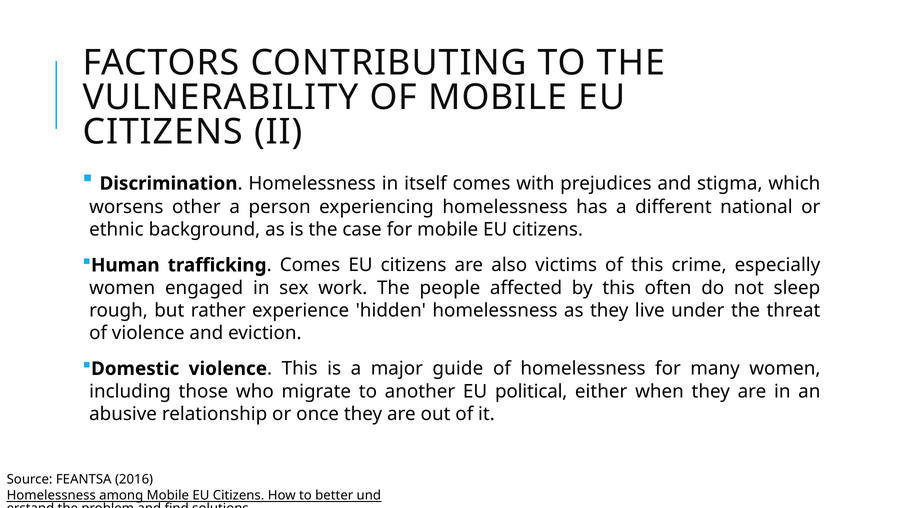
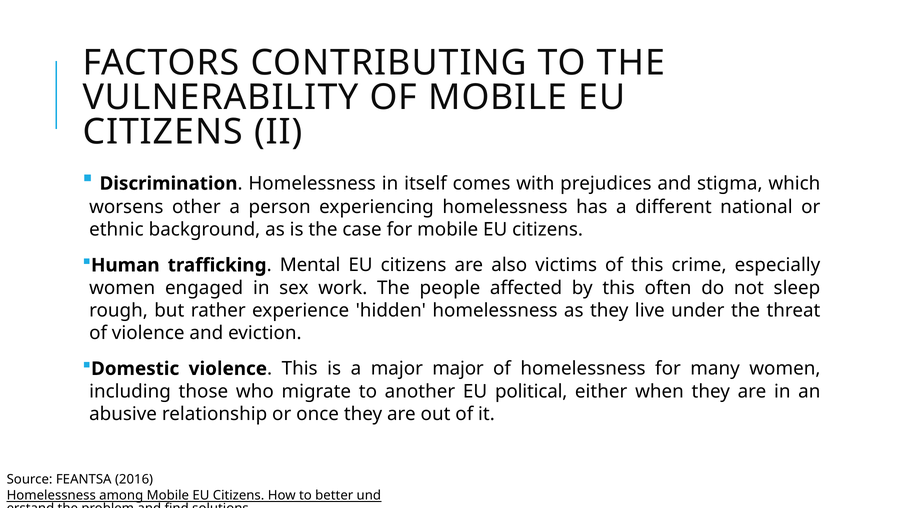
Comes at (310, 265): Comes -> Mental
major guide: guide -> major
